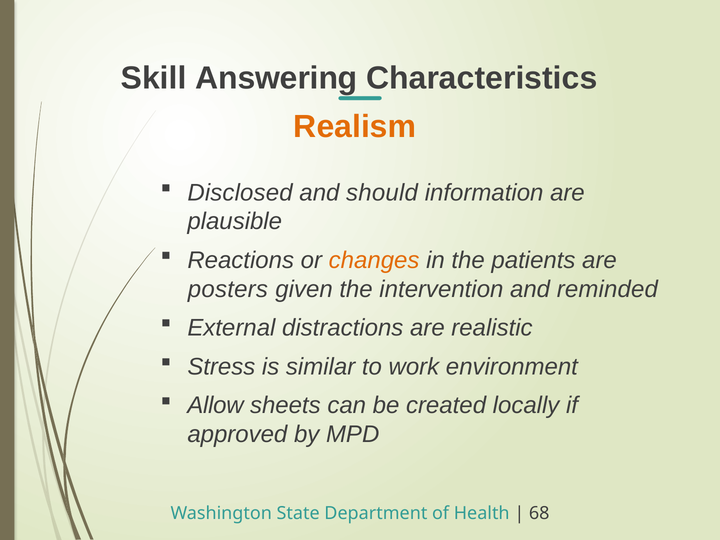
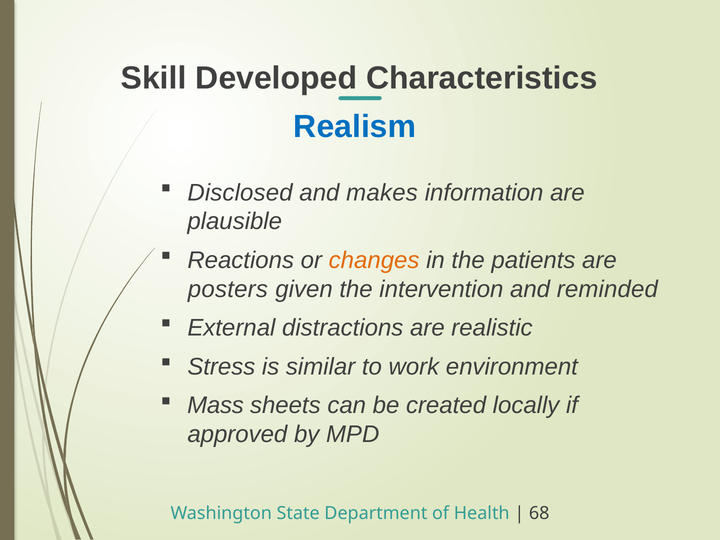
Answering: Answering -> Developed
Realism colour: orange -> blue
should: should -> makes
Allow: Allow -> Mass
